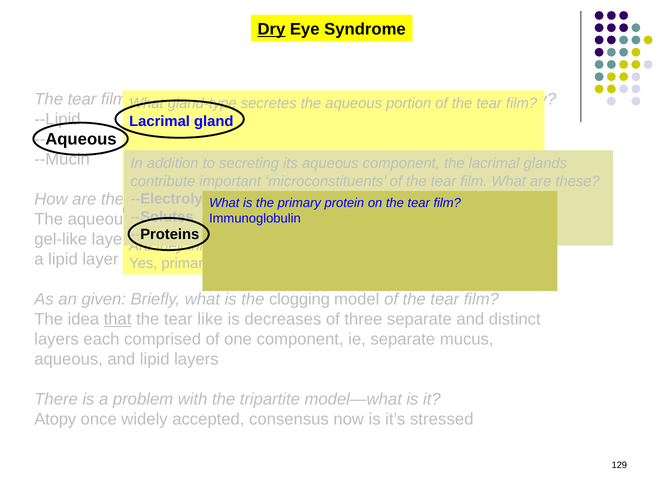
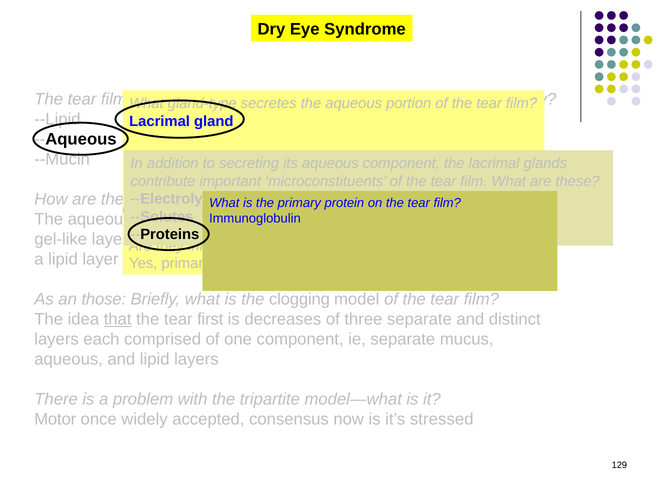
Dry underline: present -> none
given: given -> those
like: like -> first
Atopy: Atopy -> Motor
